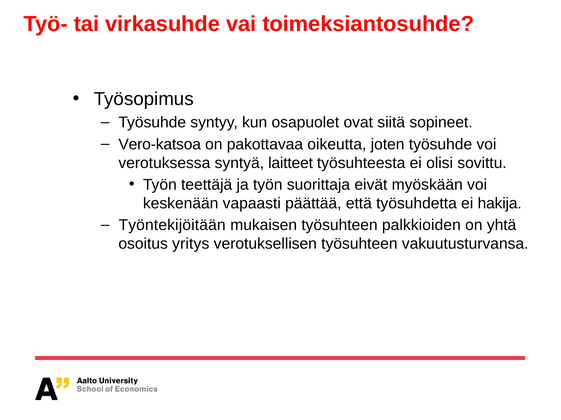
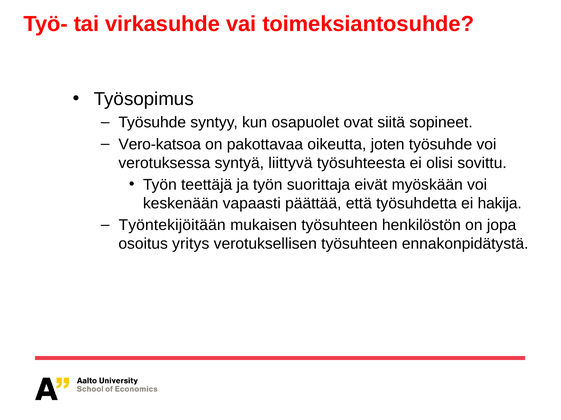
laitteet: laitteet -> liittyvä
palkkioiden: palkkioiden -> henkilöstön
yhtä: yhtä -> jopa
vakuutusturvansa: vakuutusturvansa -> ennakonpidätystä
